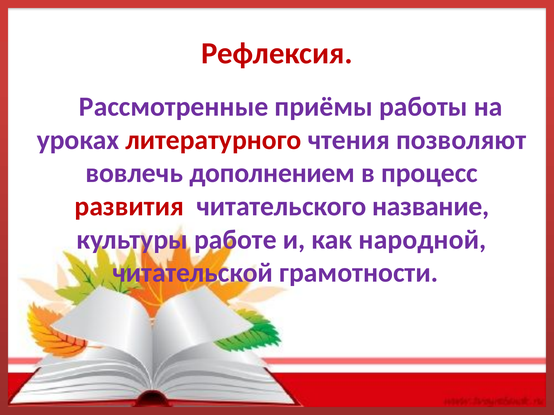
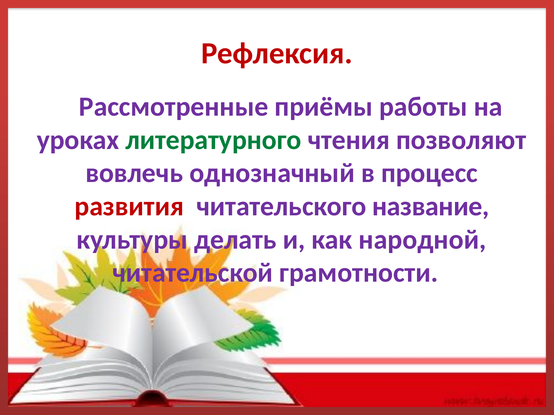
литературного colour: red -> green
дополнением: дополнением -> однозначный
работе: работе -> делать
